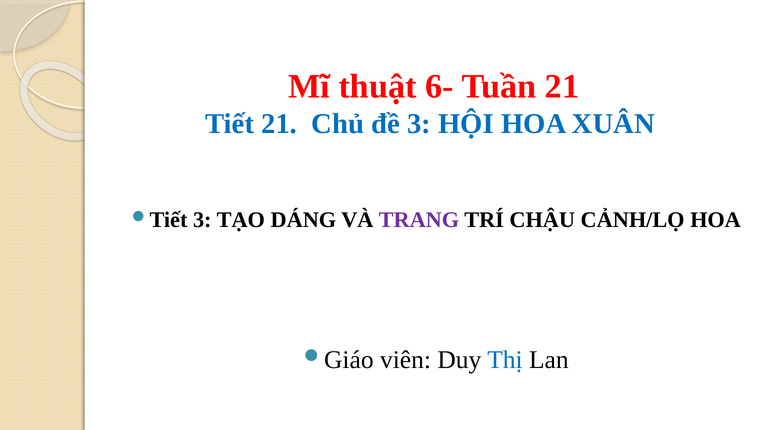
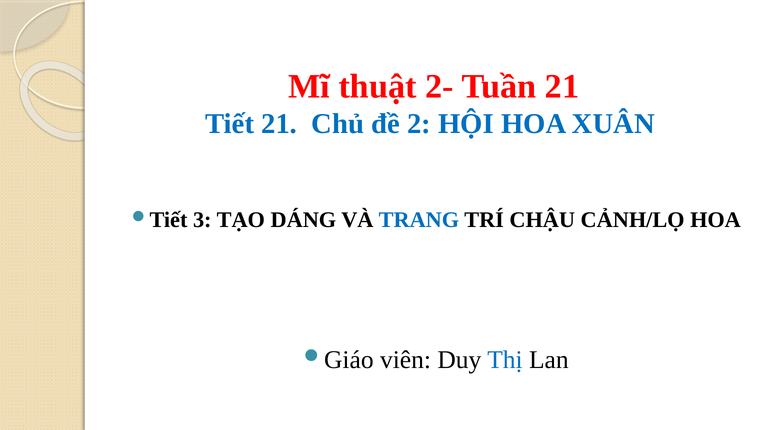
6-: 6- -> 2-
đề 3: 3 -> 2
TRANG colour: purple -> blue
